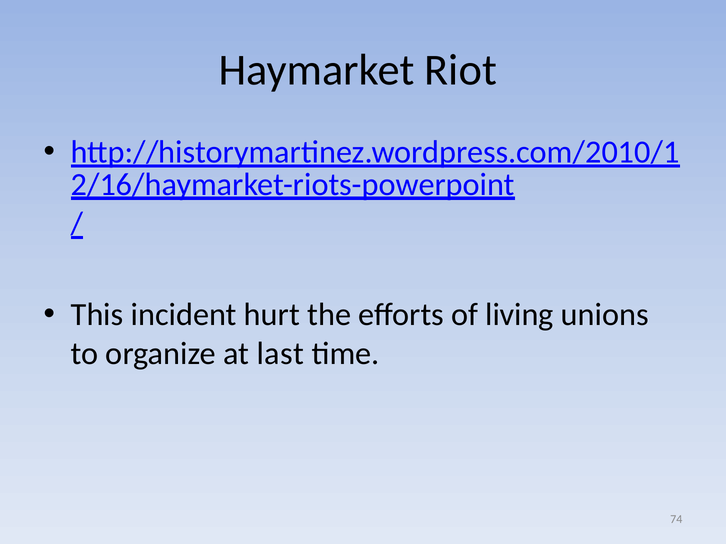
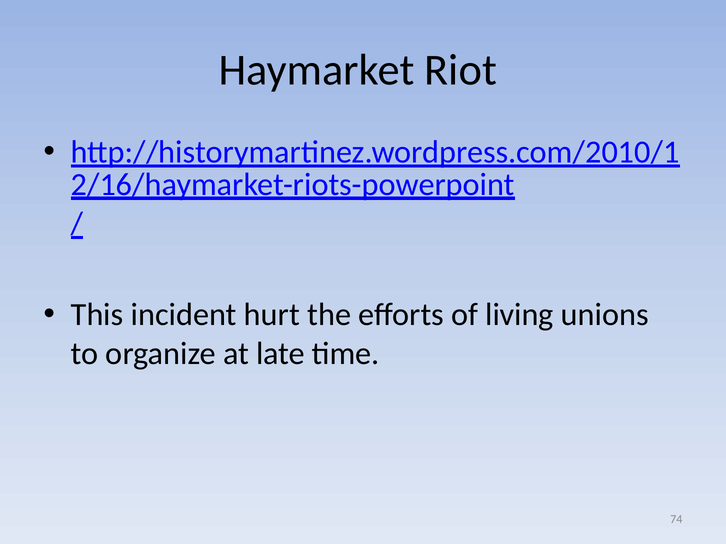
last: last -> late
